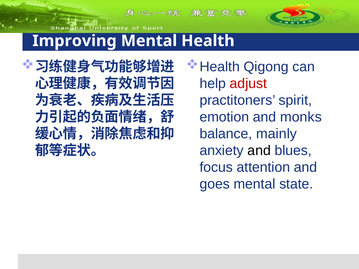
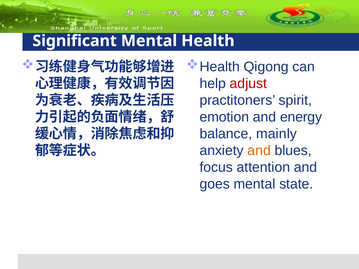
Improving: Improving -> Significant
monks: monks -> energy
and at (259, 151) colour: black -> orange
